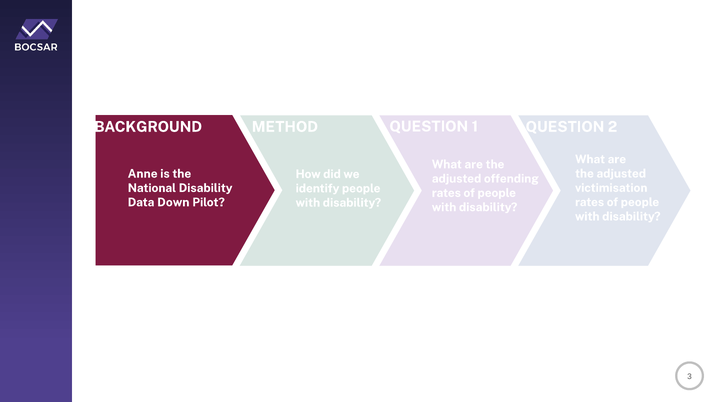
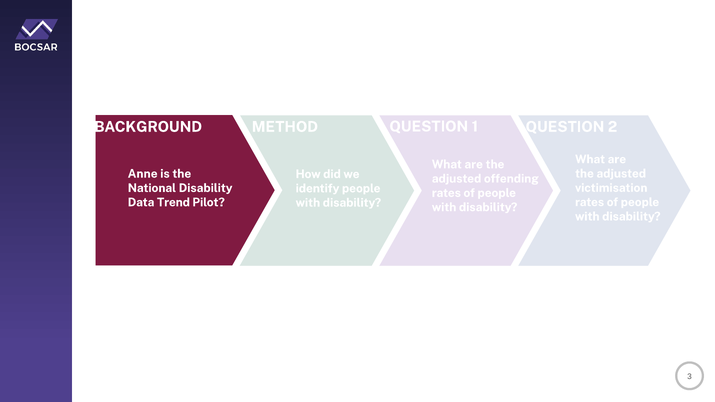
Down: Down -> Trend
